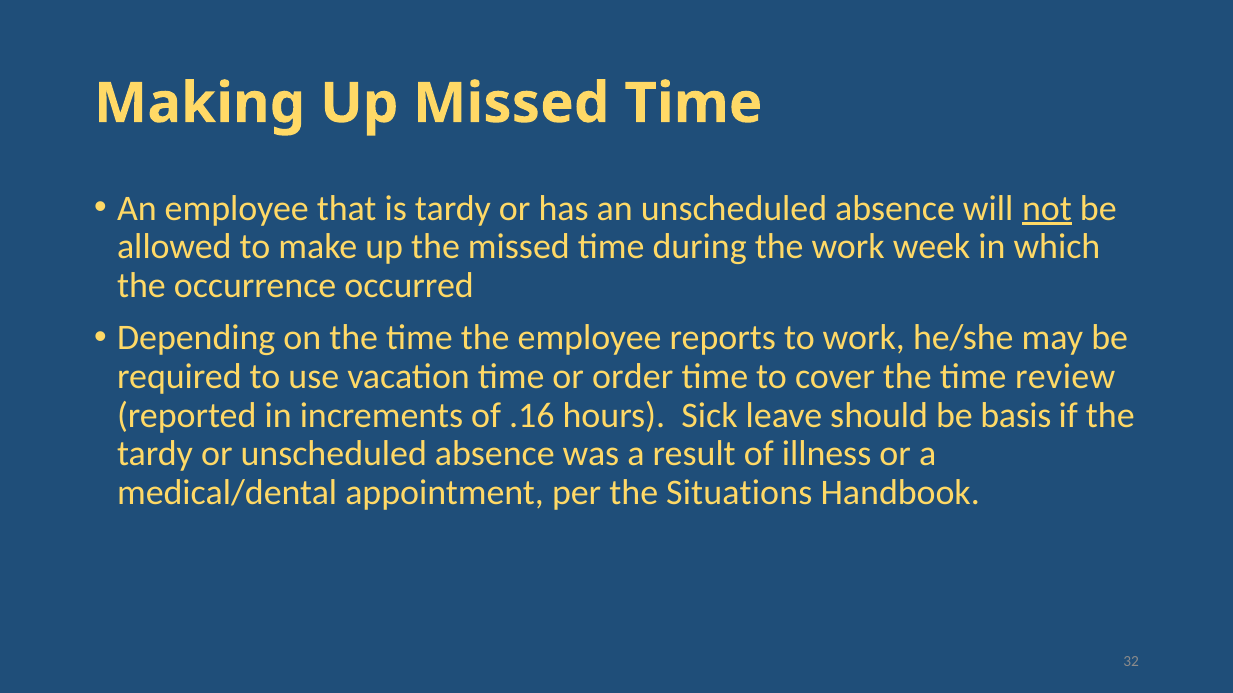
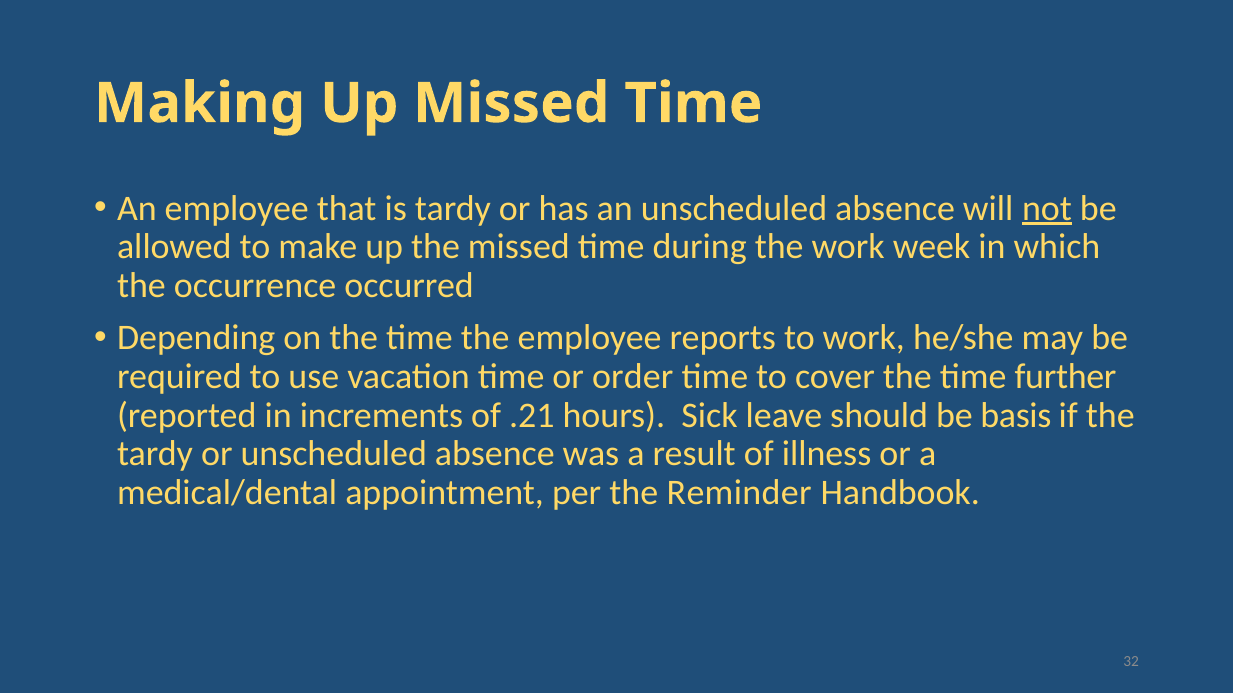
review: review -> further
.16: .16 -> .21
Situations: Situations -> Reminder
